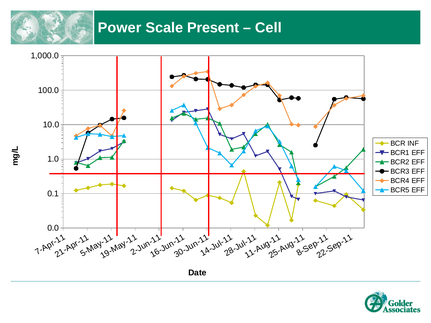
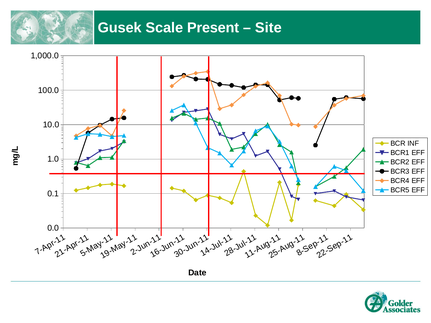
Power: Power -> Gusek
Cell: Cell -> Site
